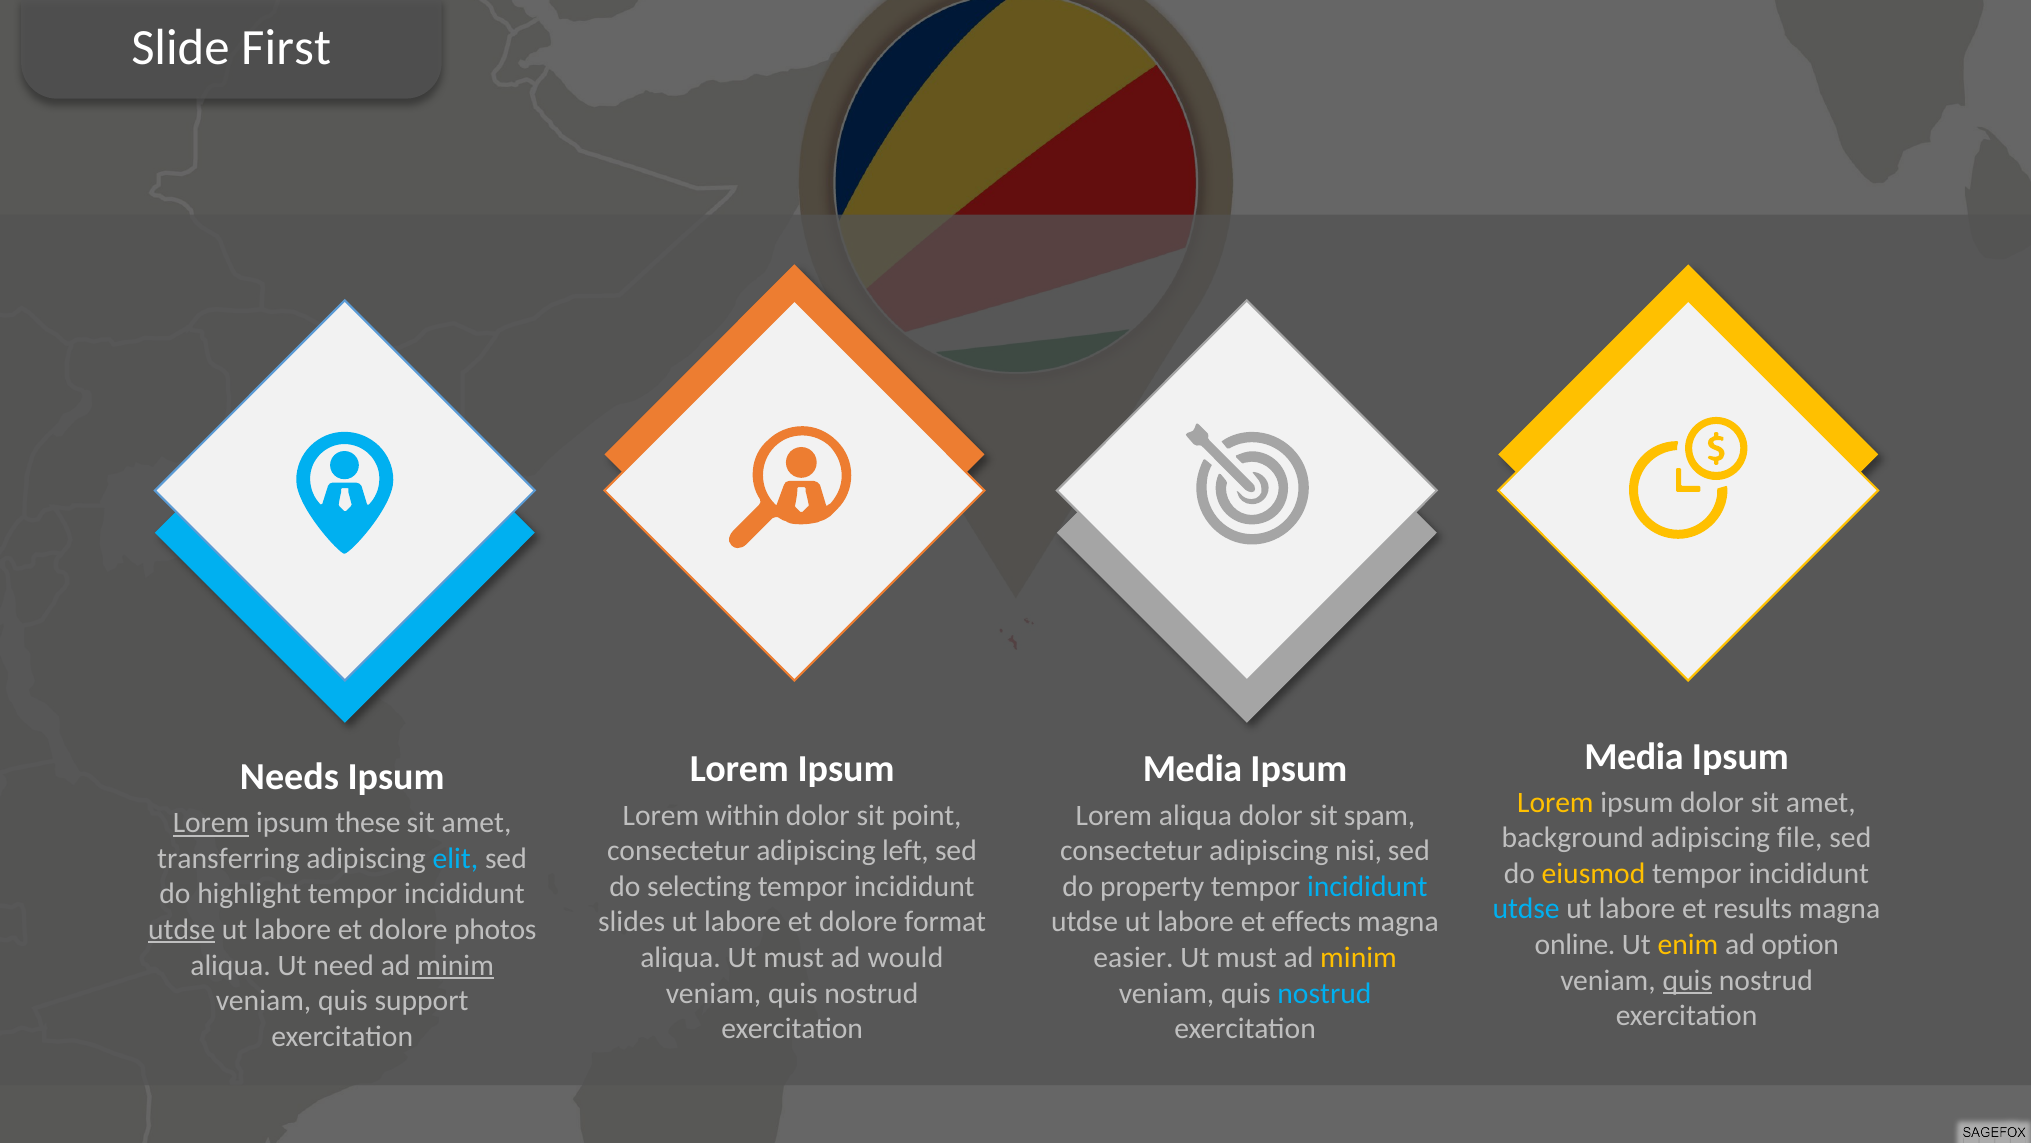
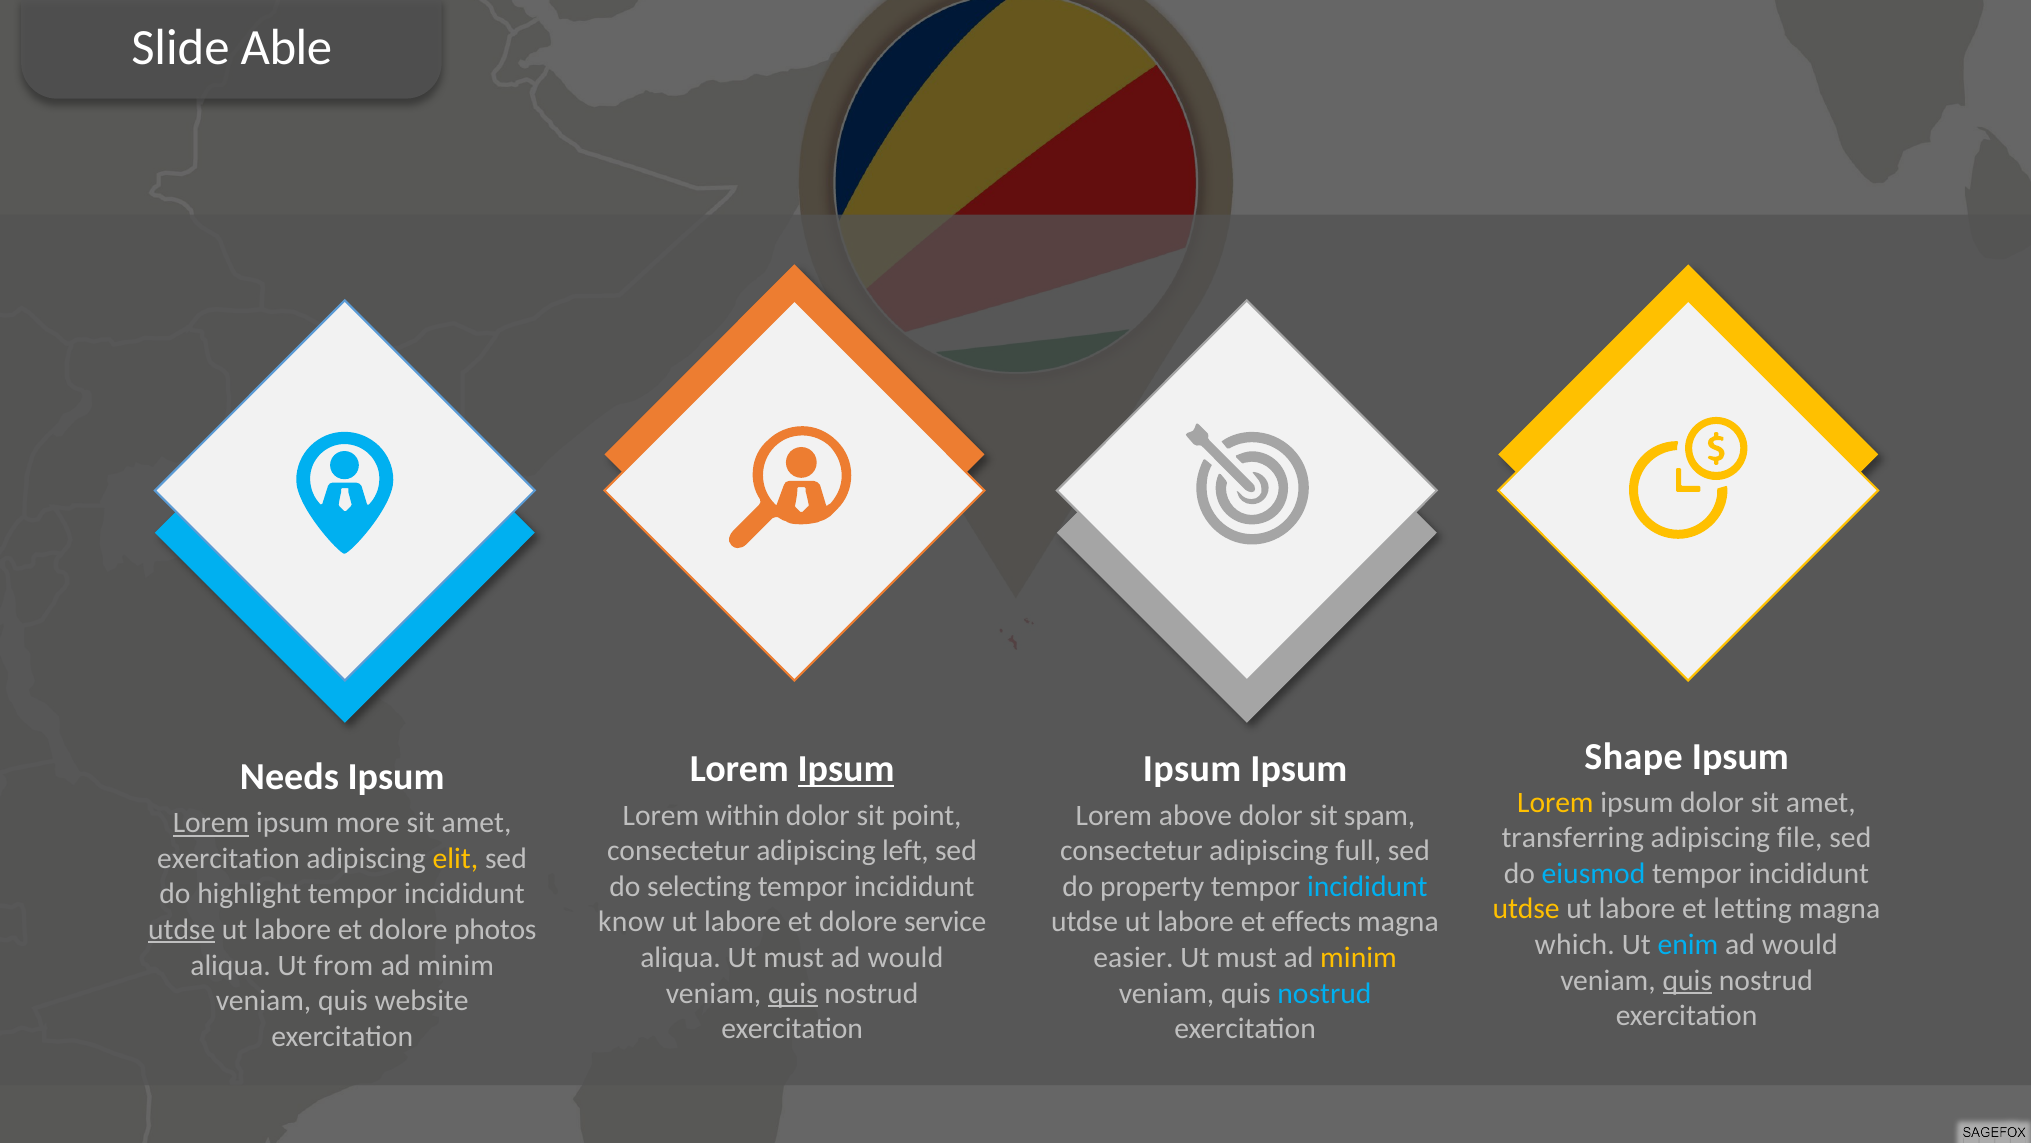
First: First -> Able
Media at (1634, 756): Media -> Shape
Ipsum at (846, 769) underline: none -> present
Media at (1193, 769): Media -> Ipsum
Lorem aliqua: aliqua -> above
these: these -> more
background: background -> transferring
nisi: nisi -> full
transferring at (228, 858): transferring -> exercitation
elit colour: light blue -> yellow
eiusmod colour: yellow -> light blue
utdse at (1526, 909) colour: light blue -> yellow
results: results -> letting
slides: slides -> know
format: format -> service
online: online -> which
enim colour: yellow -> light blue
option at (1800, 944): option -> would
need: need -> from
minim at (456, 965) underline: present -> none
quis at (793, 993) underline: none -> present
support: support -> website
